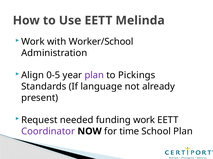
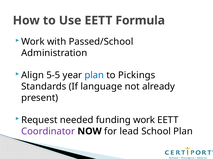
Melinda: Melinda -> Formula
Worker/School: Worker/School -> Passed/School
0-5: 0-5 -> 5-5
plan at (94, 76) colour: purple -> blue
time: time -> lead
